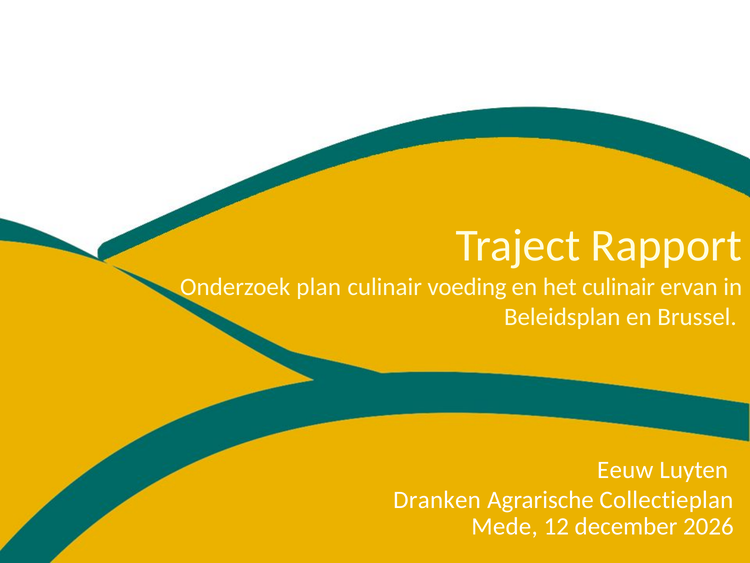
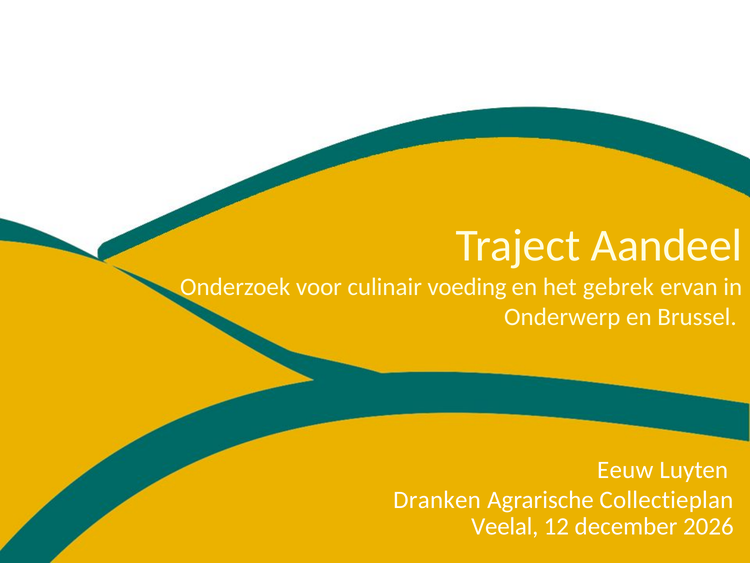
Rapport: Rapport -> Aandeel
plan: plan -> voor
het culinair: culinair -> gebrek
Beleidsplan: Beleidsplan -> Onderwerp
Mede: Mede -> Veelal
